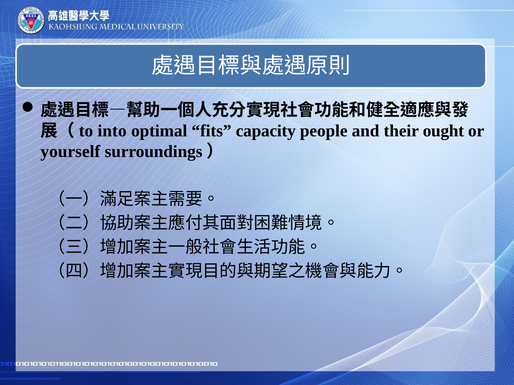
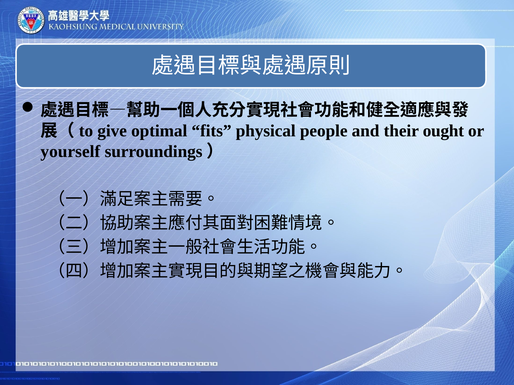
into: into -> give
capacity: capacity -> physical
